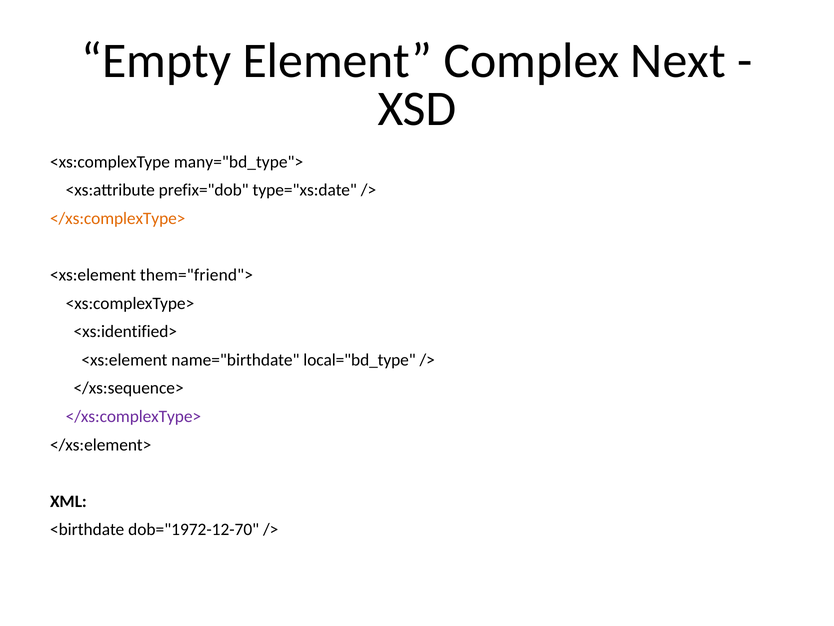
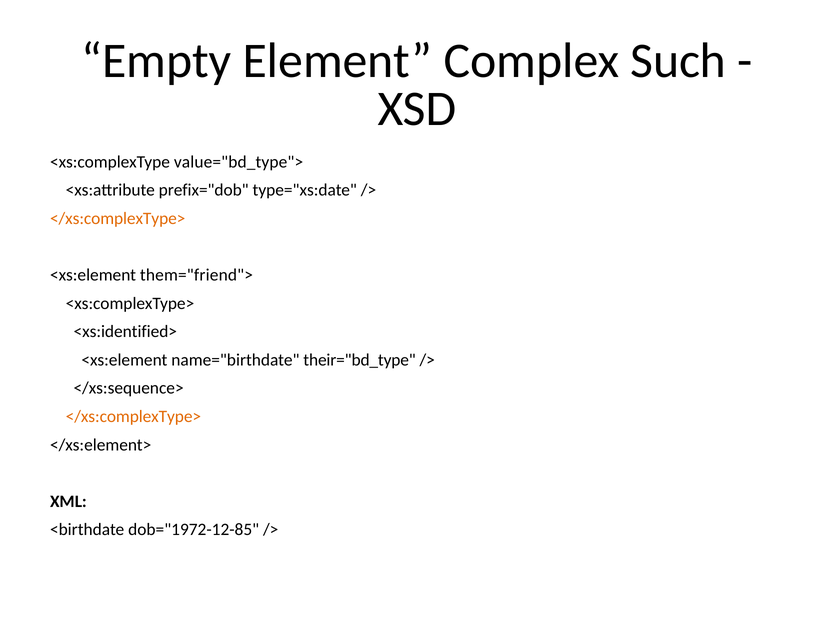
Next: Next -> Such
many="bd_type">: many="bd_type"> -> value="bd_type">
local="bd_type: local="bd_type -> their="bd_type
</xs:complexType> at (133, 416) colour: purple -> orange
dob="1972-12-70: dob="1972-12-70 -> dob="1972-12-85
